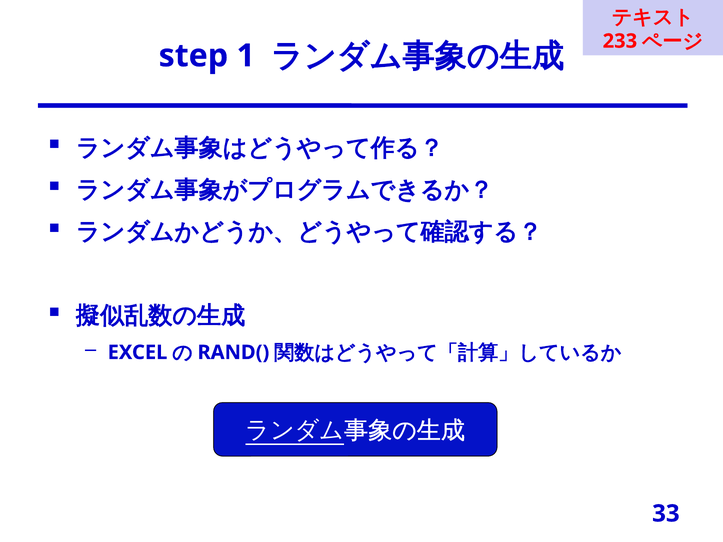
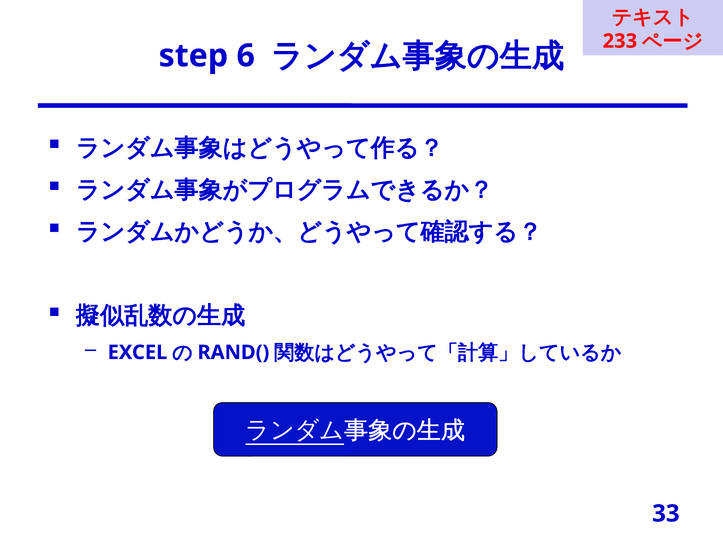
1: 1 -> 6
